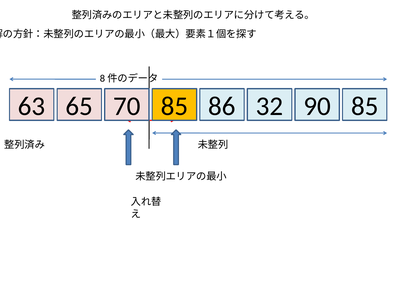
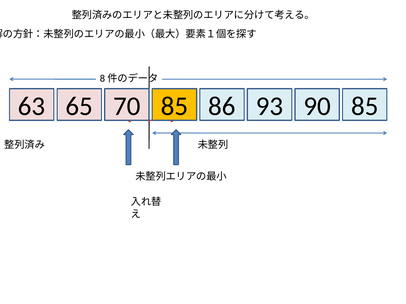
32: 32 -> 93
